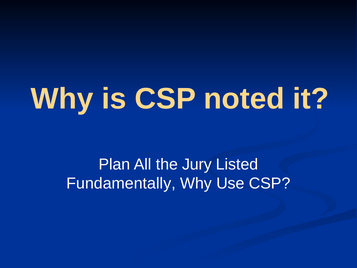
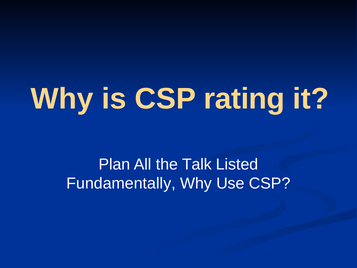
noted: noted -> rating
Jury: Jury -> Talk
